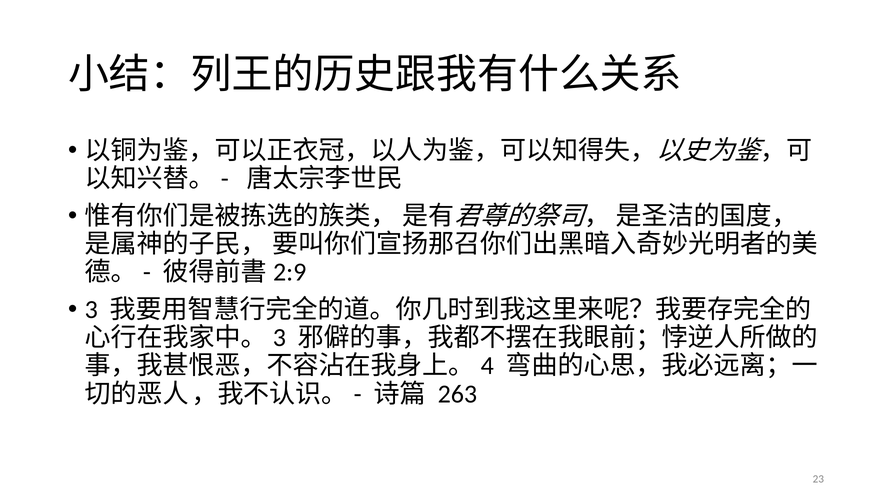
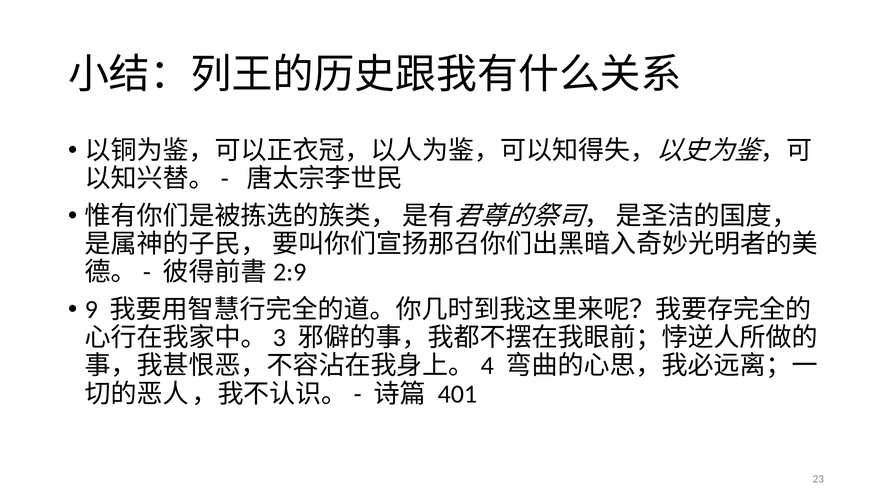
3: 3 -> 9
263: 263 -> 401
